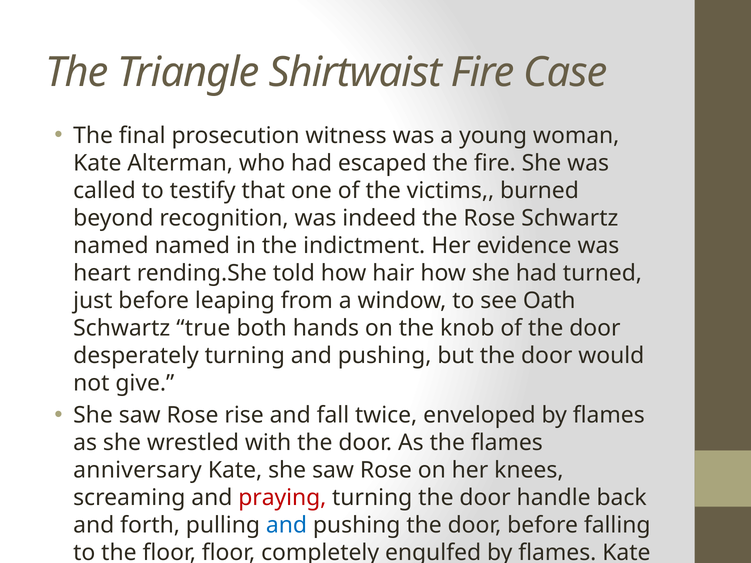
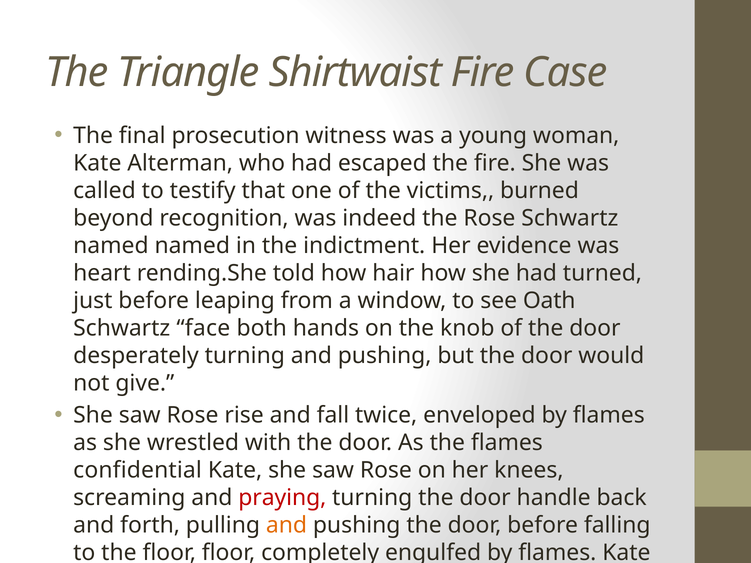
true: true -> face
anniversary: anniversary -> confidential
and at (287, 526) colour: blue -> orange
